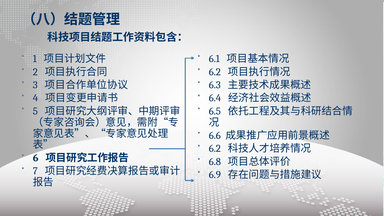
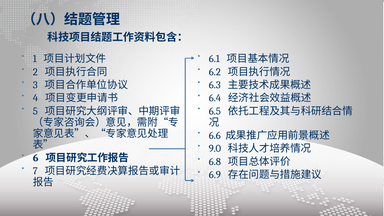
6.2 at (215, 149): 6.2 -> 9.0
